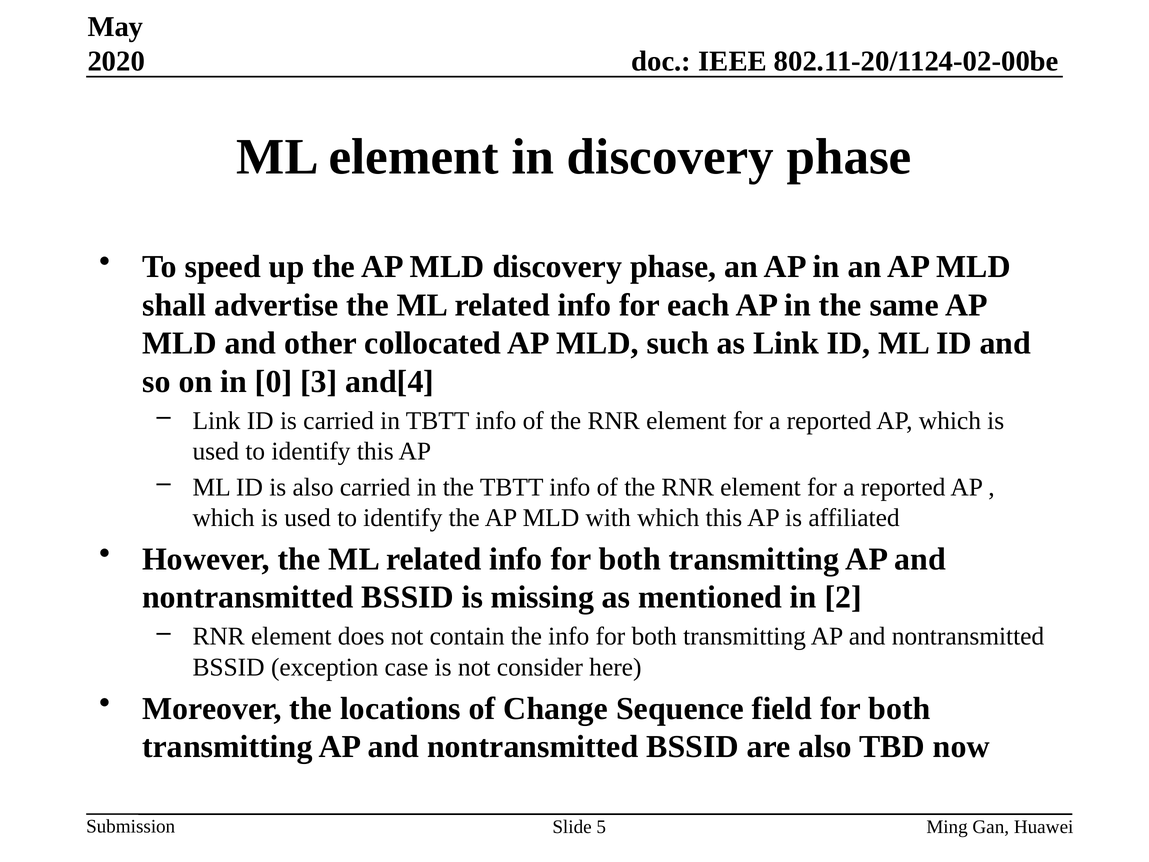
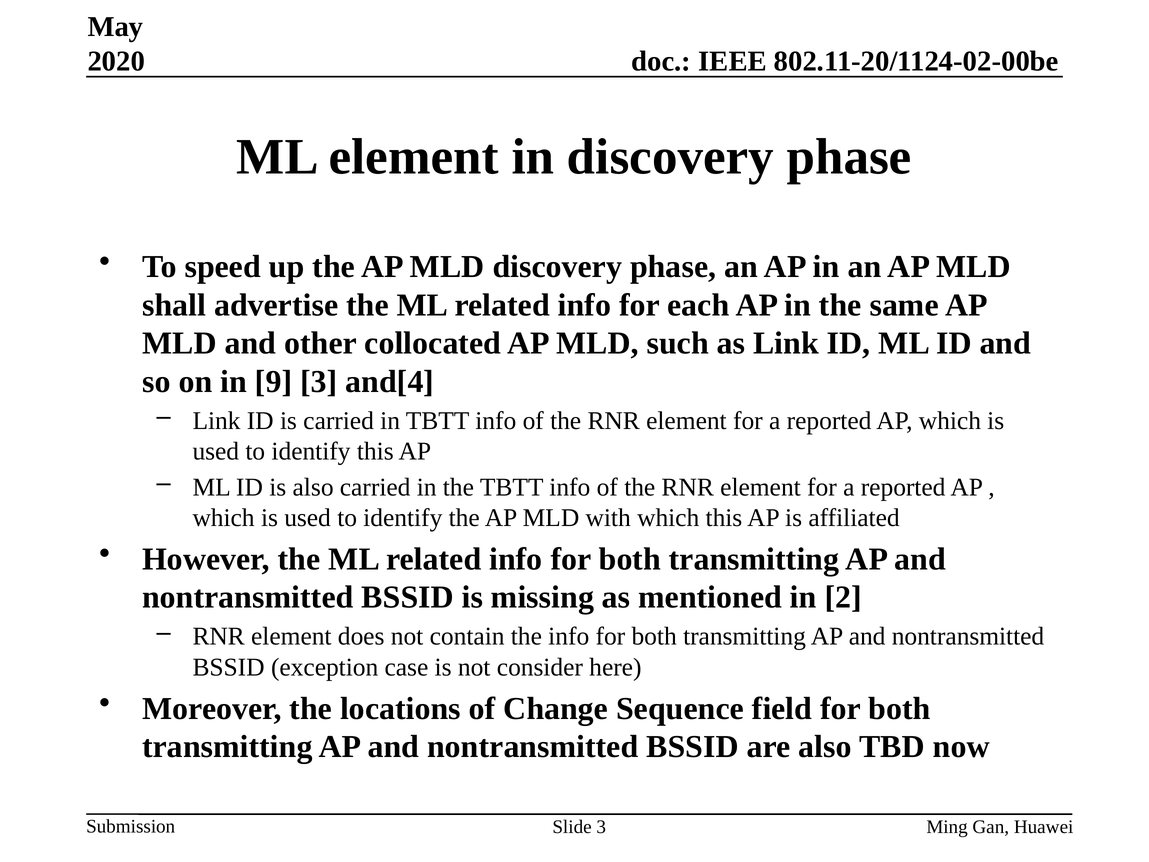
0: 0 -> 9
Slide 5: 5 -> 3
